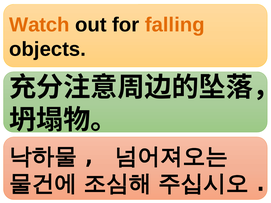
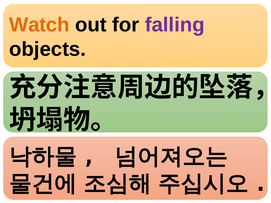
falling colour: orange -> purple
